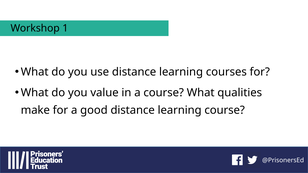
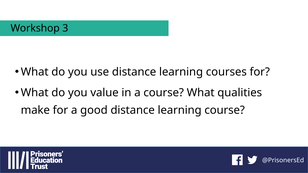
1: 1 -> 3
